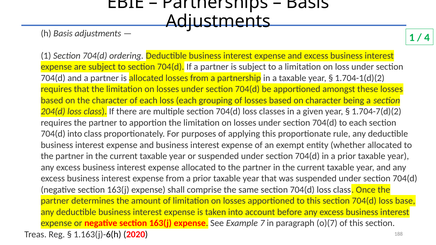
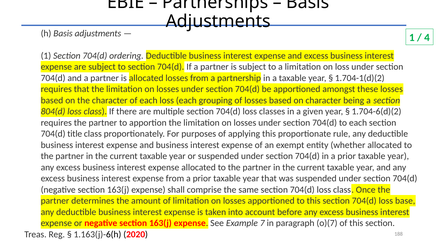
204(d: 204(d -> 804(d
1.704-7(d)(2: 1.704-7(d)(2 -> 1.704-6(d)(2
704(d into: into -> title
